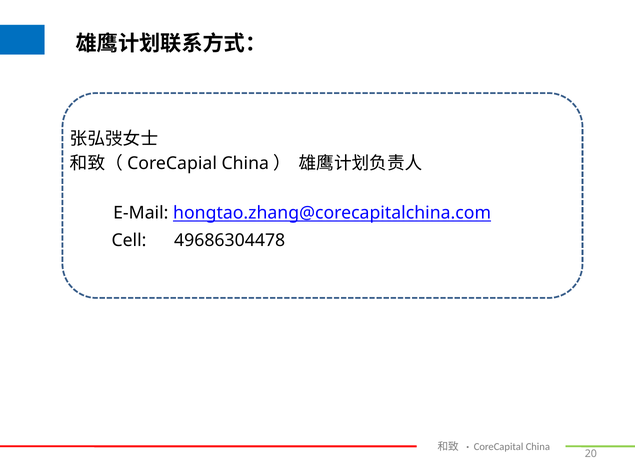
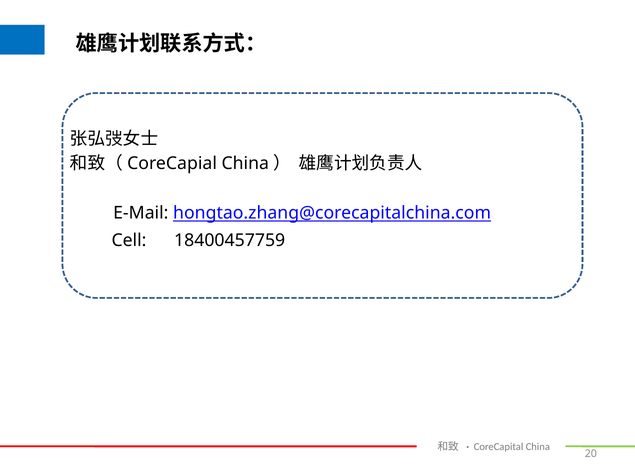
49686304478: 49686304478 -> 18400457759
